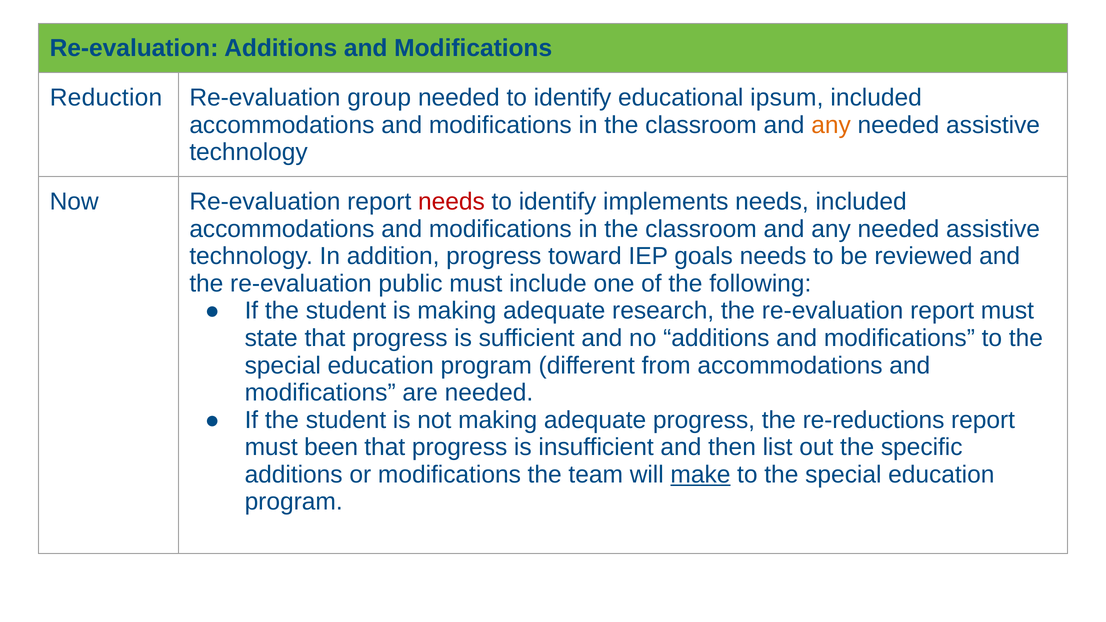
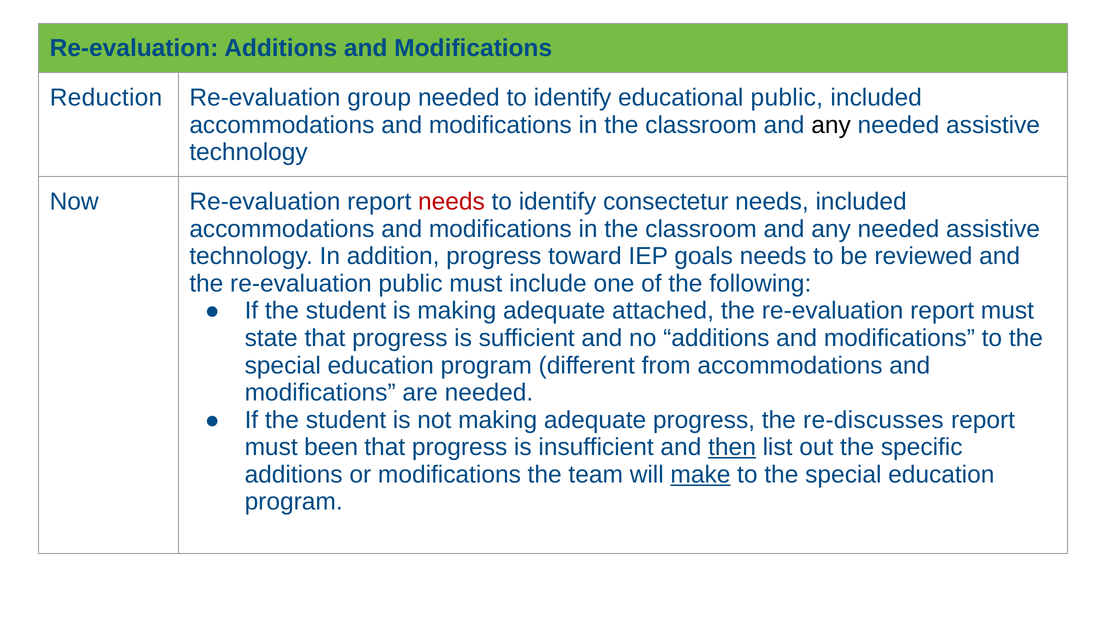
educational ipsum: ipsum -> public
any at (831, 125) colour: orange -> black
implements: implements -> consectetur
research: research -> attached
re-reductions: re-reductions -> re-discusses
then underline: none -> present
